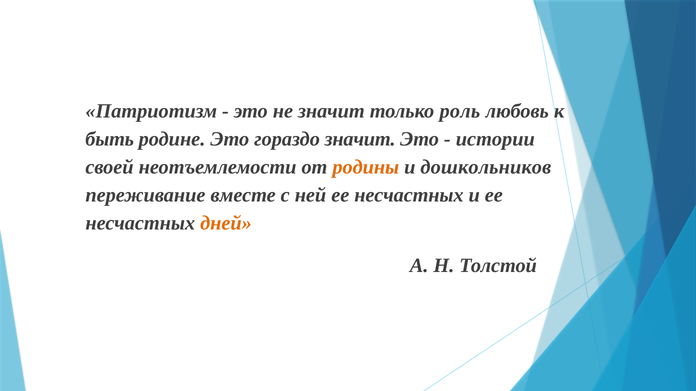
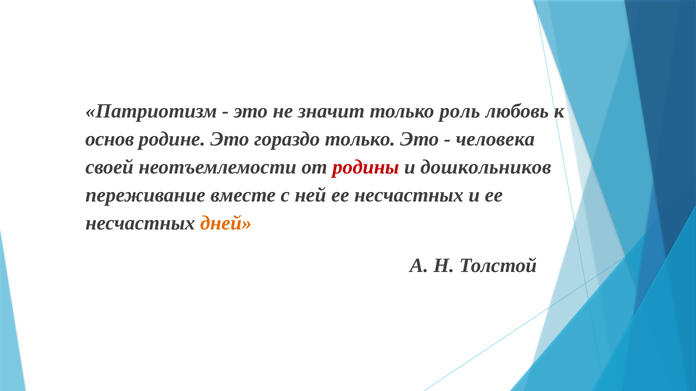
быть: быть -> основ
гораздо значит: значит -> только
истории: истории -> человека
родины colour: orange -> red
